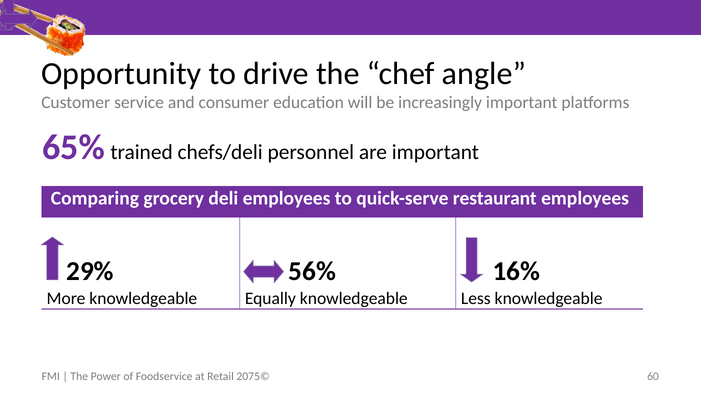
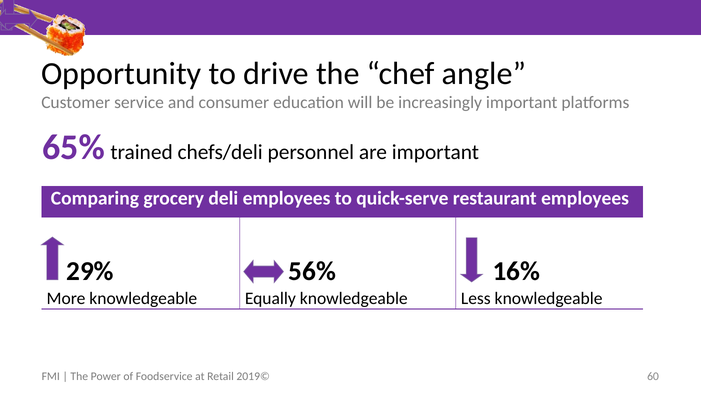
2075©: 2075© -> 2019©
